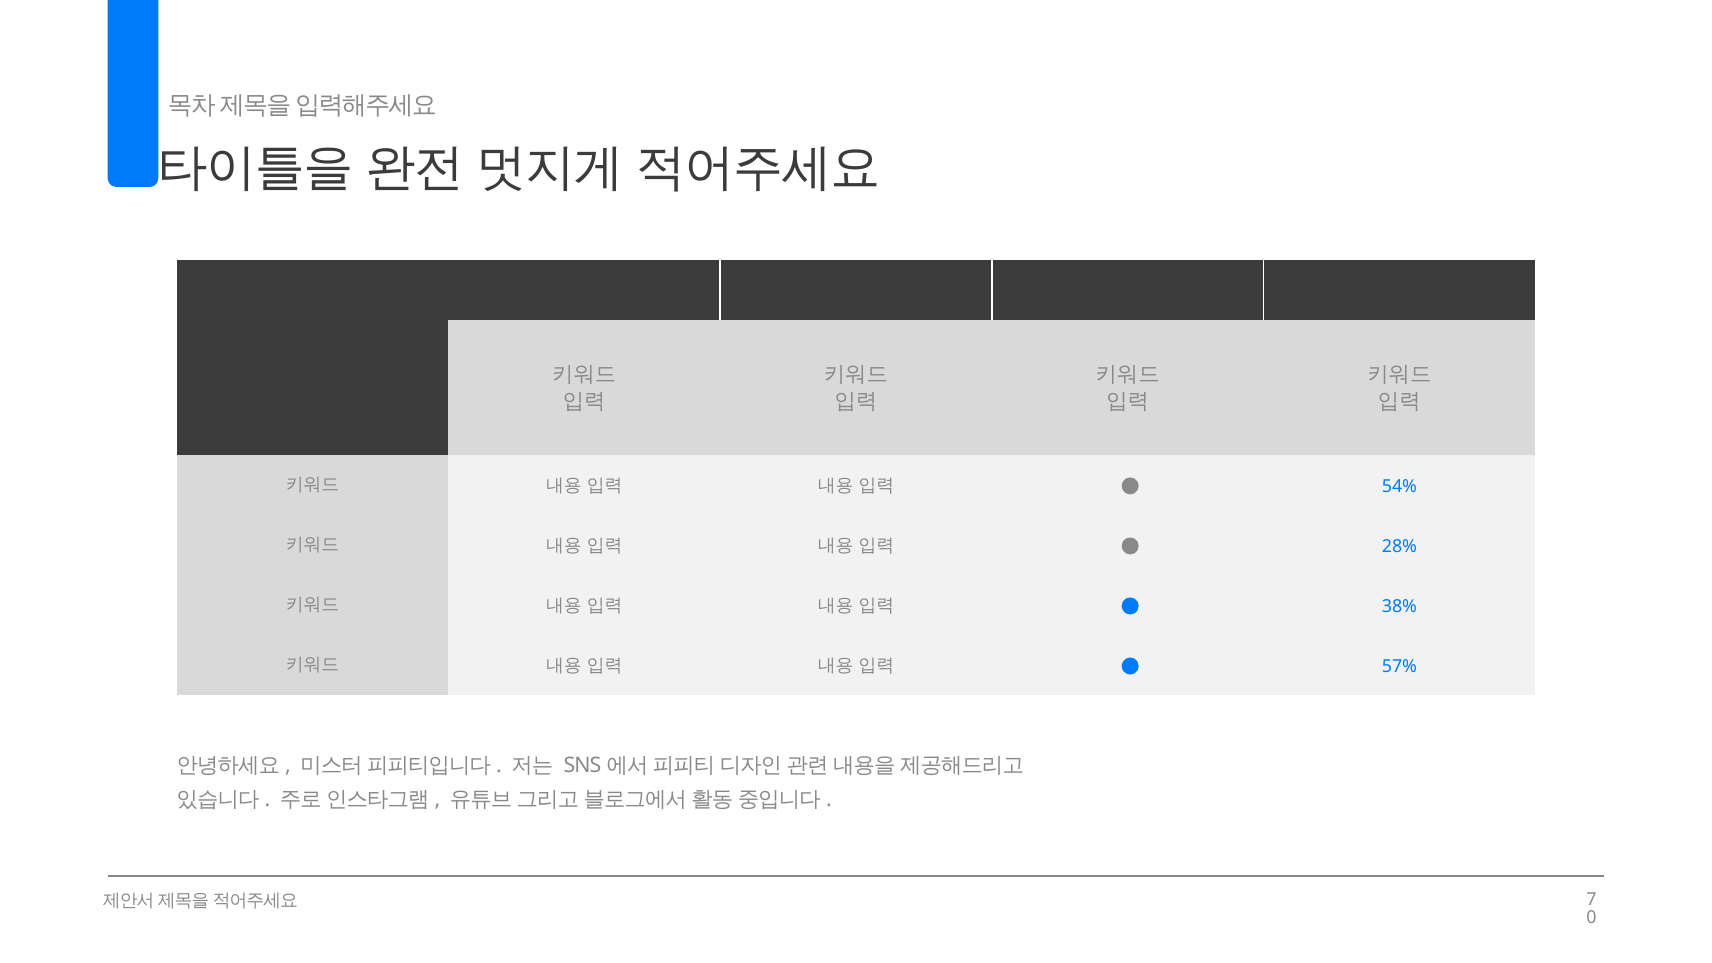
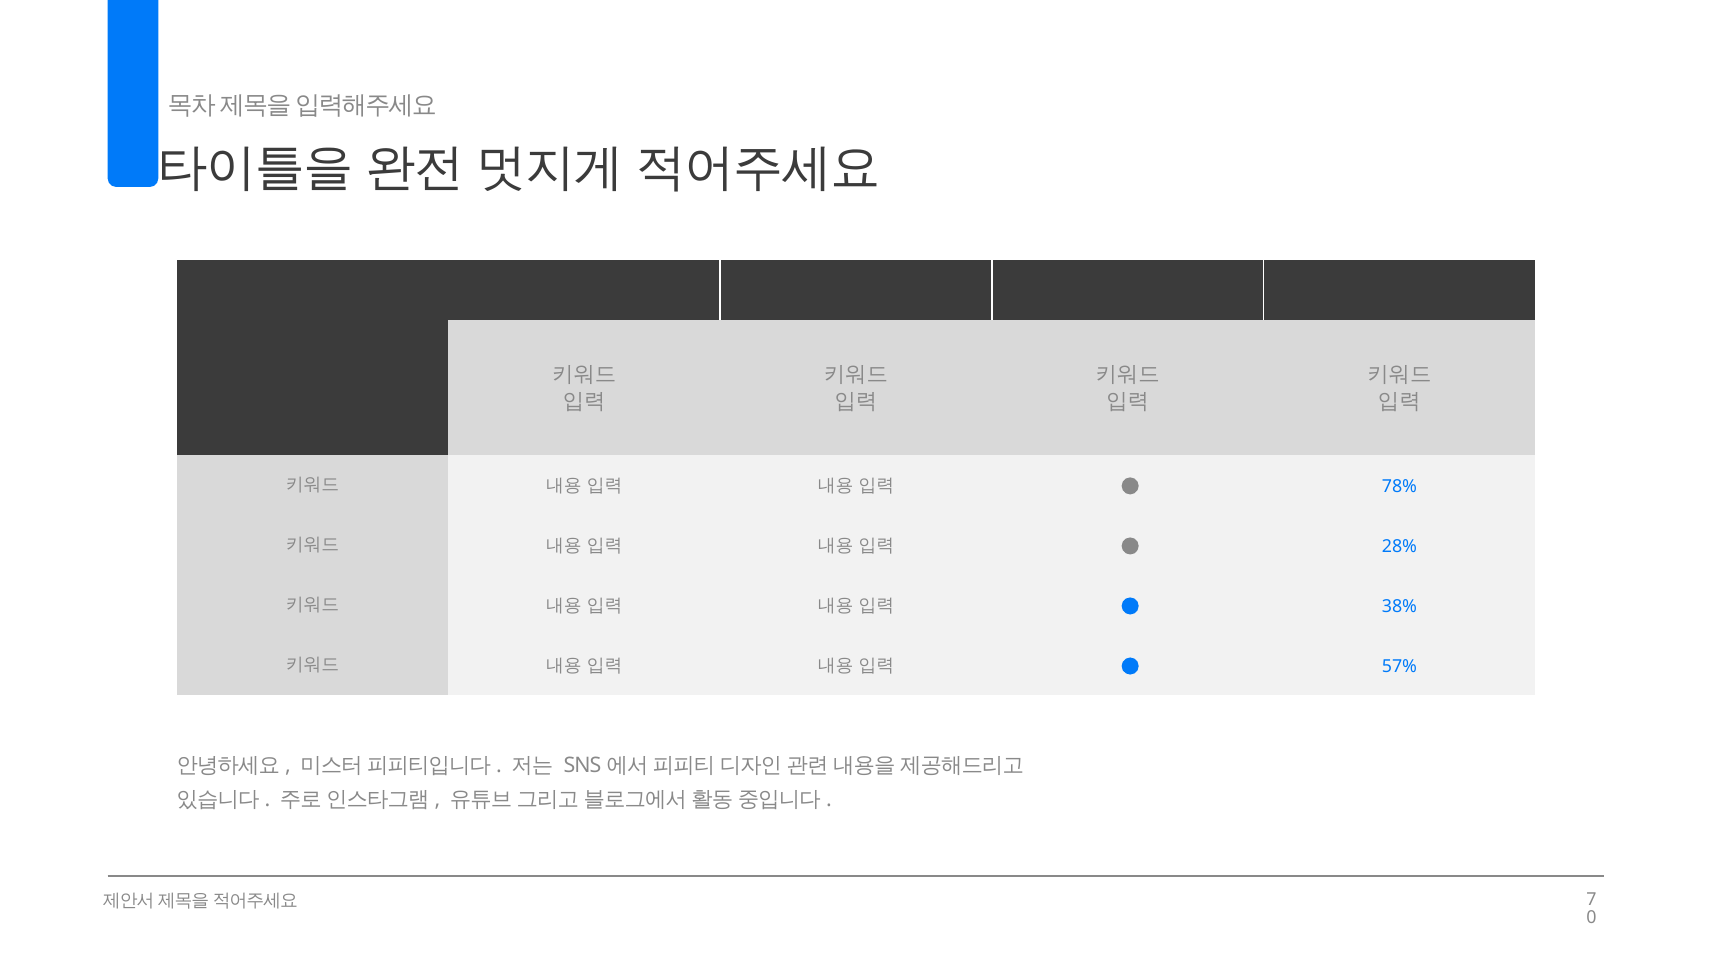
54%: 54% -> 78%
